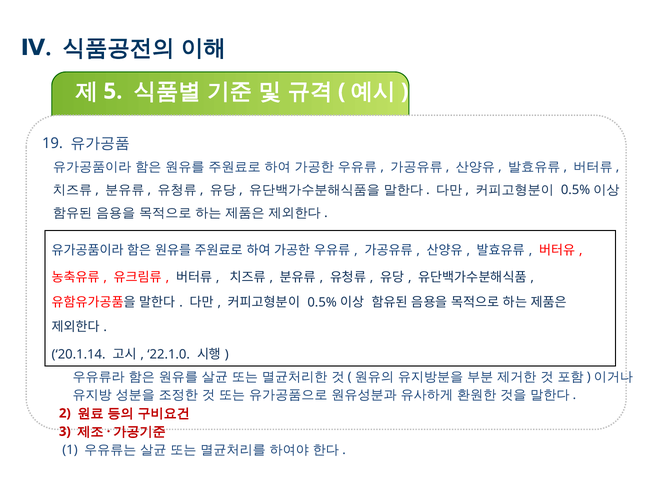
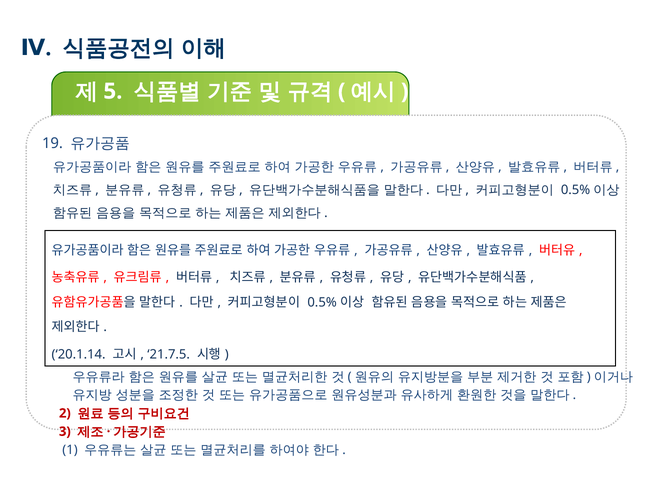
22.1.0: 22.1.0 -> 21.7.5
